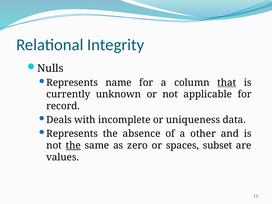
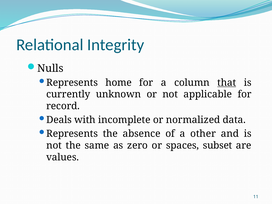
name: name -> home
uniqueness: uniqueness -> normalized
the at (73, 145) underline: present -> none
